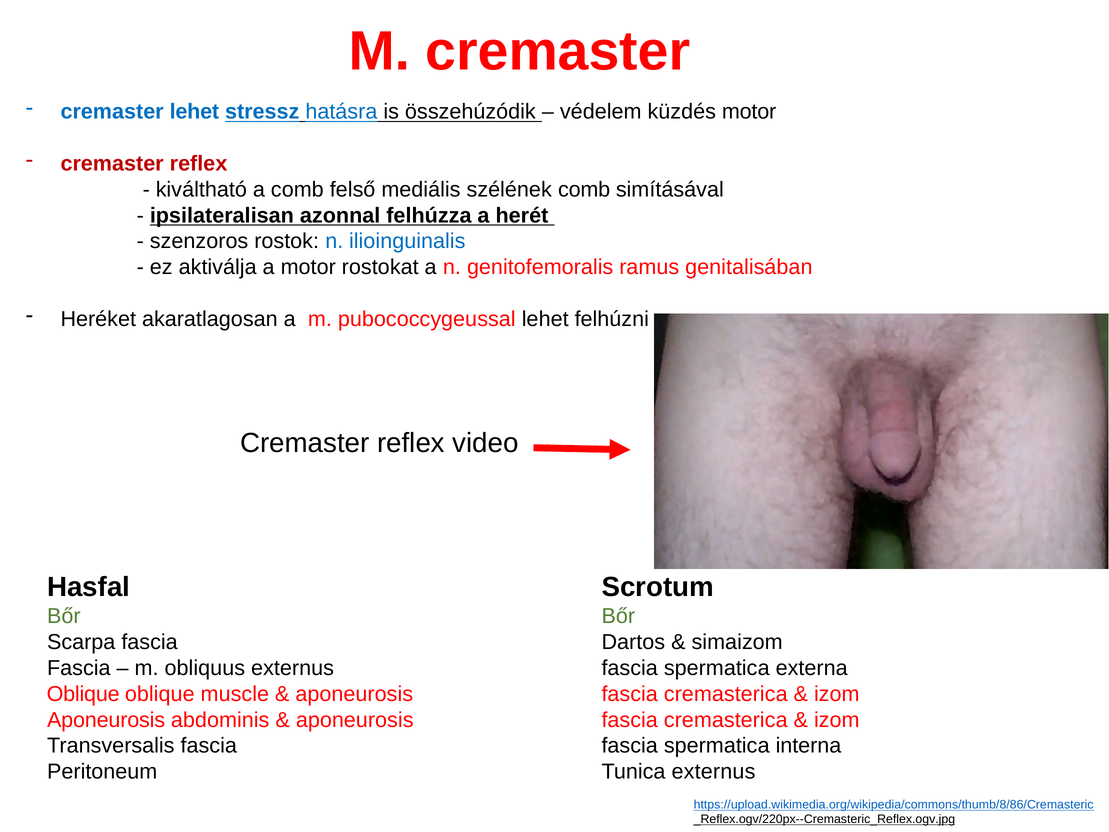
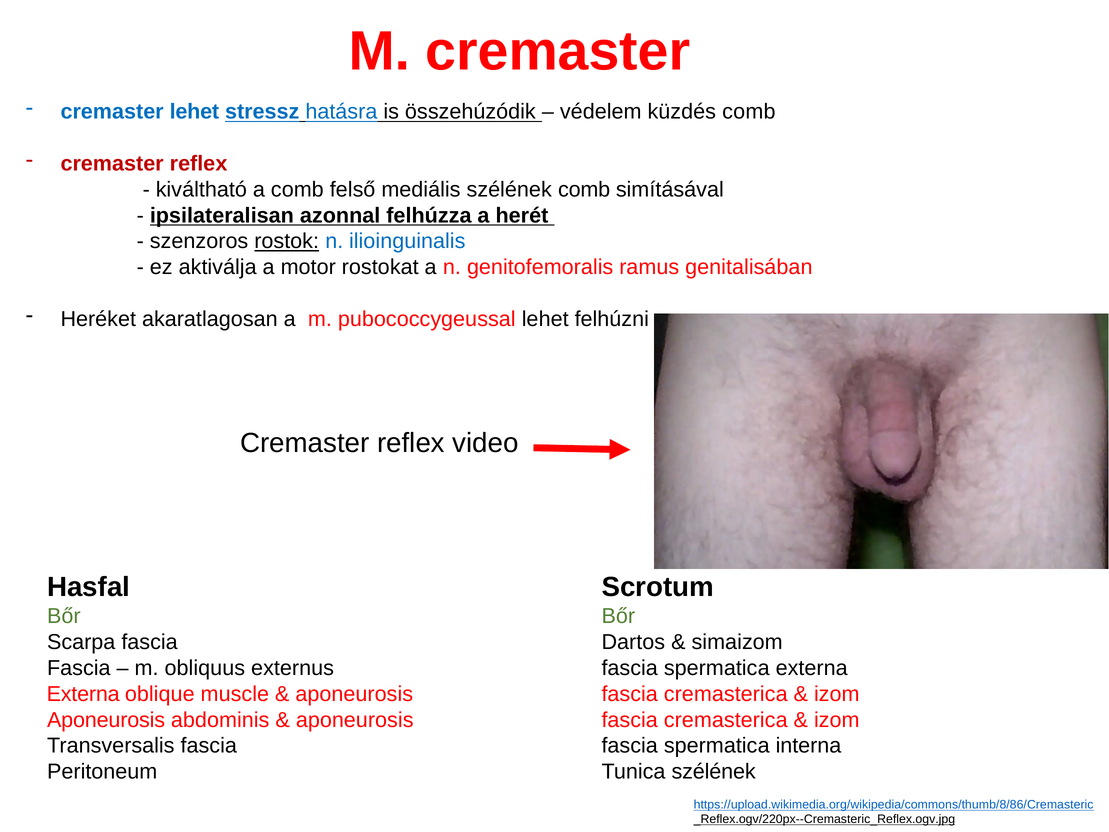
küzdés motor: motor -> comb
rostok underline: none -> present
Oblique at (83, 694): Oblique -> Externa
Tunica externus: externus -> szélének
